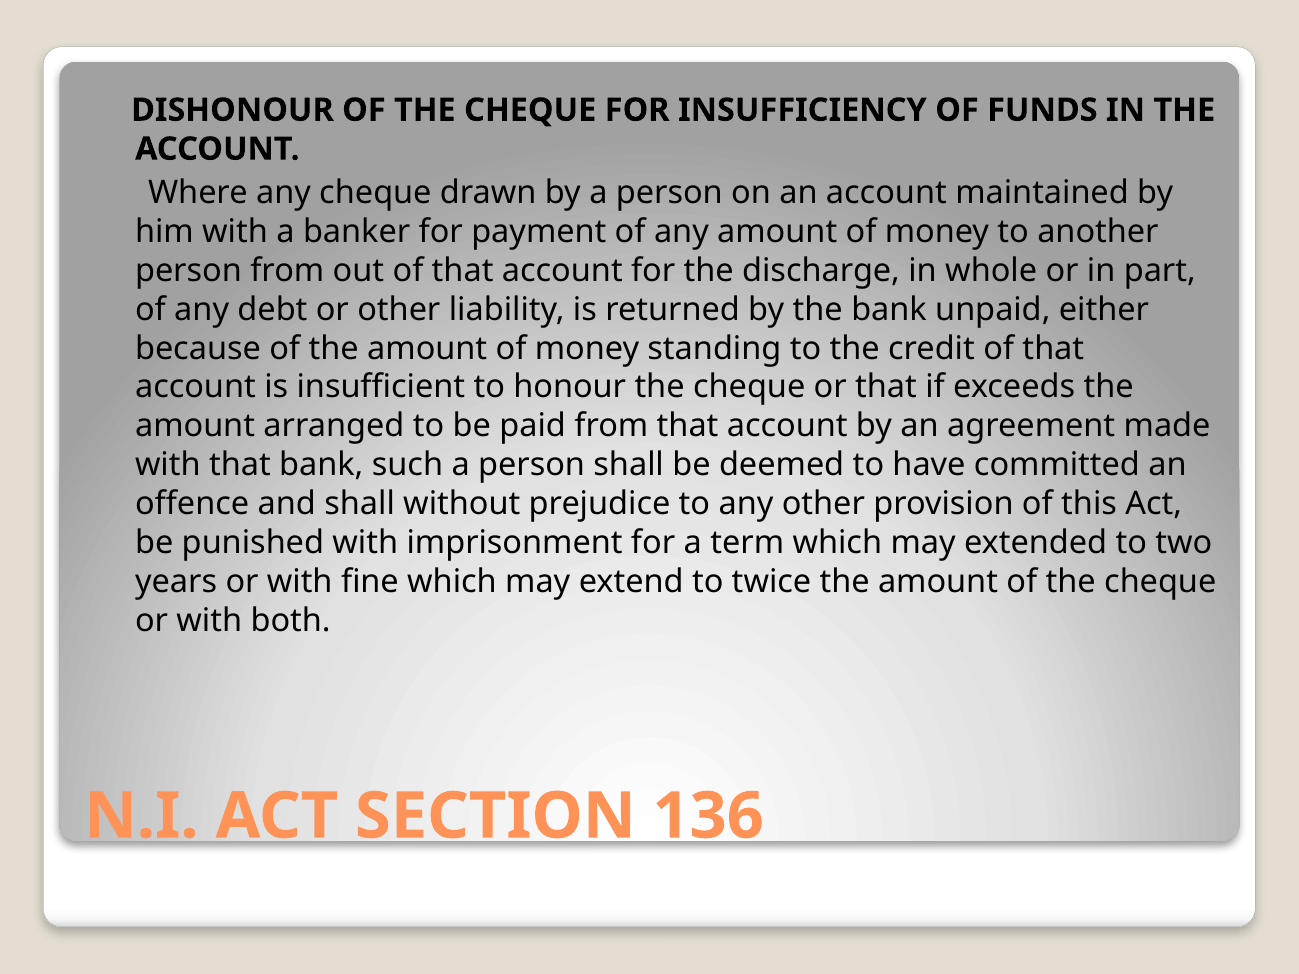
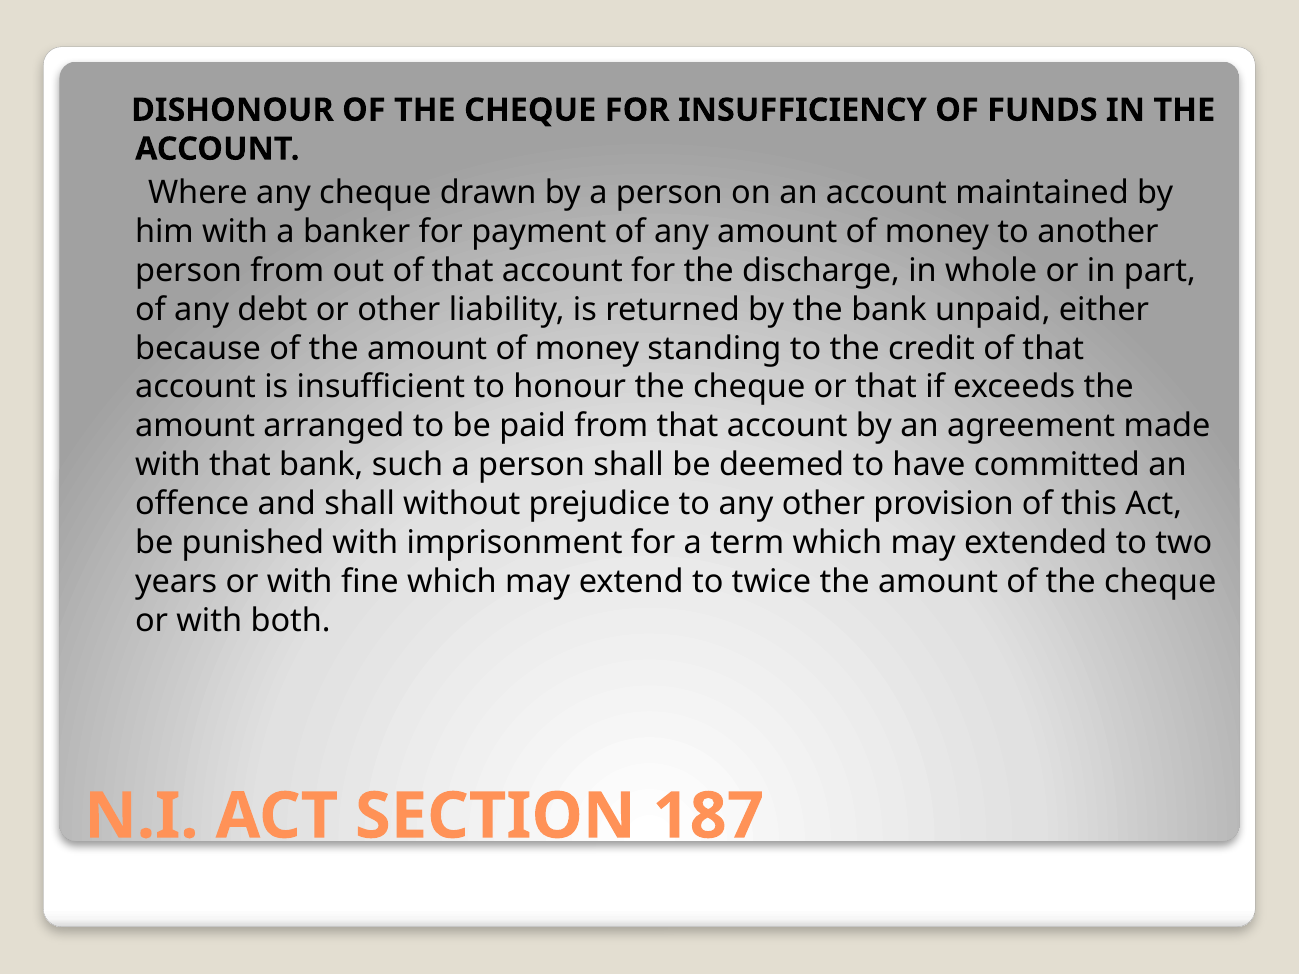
136: 136 -> 187
